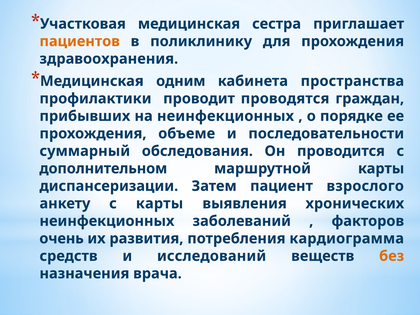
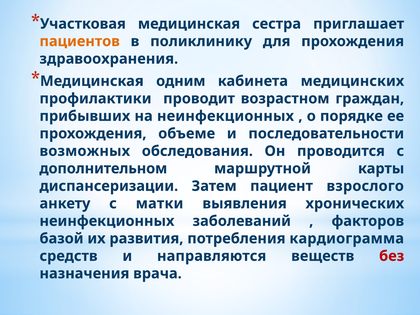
пространства: пространства -> медицинских
проводятся: проводятся -> возрастном
суммарный: суммарный -> возможных
с карты: карты -> матки
очень: очень -> базой
исследований: исследований -> направляются
без colour: orange -> red
